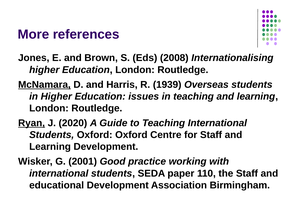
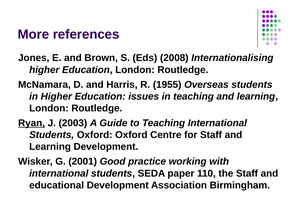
McNamara underline: present -> none
1939: 1939 -> 1955
2020: 2020 -> 2003
